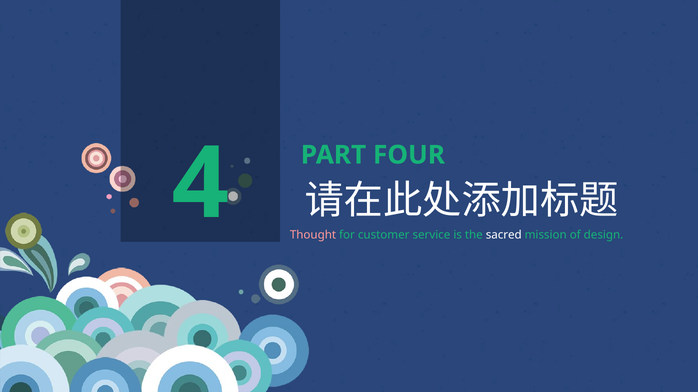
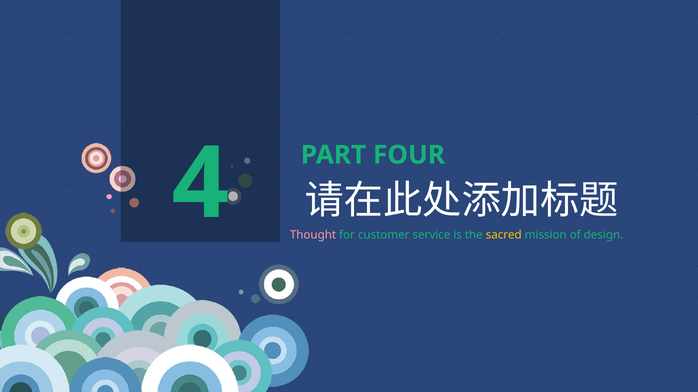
sacred colour: white -> yellow
